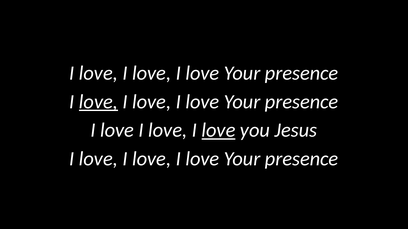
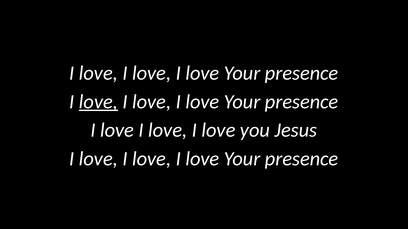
love at (218, 130) underline: present -> none
